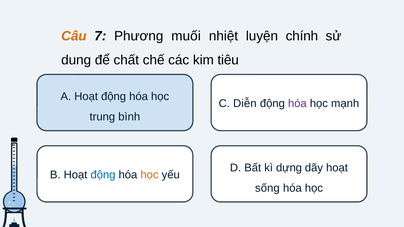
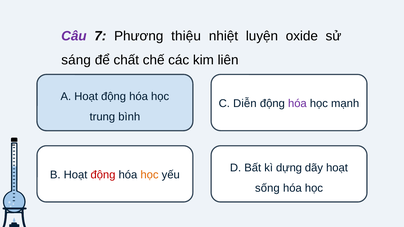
Câu colour: orange -> purple
muối: muối -> thiệu
chính: chính -> oxide
dung: dung -> sáng
tiêu: tiêu -> liên
động at (103, 175) colour: blue -> red
